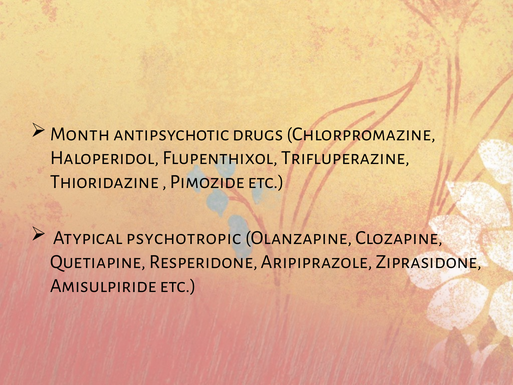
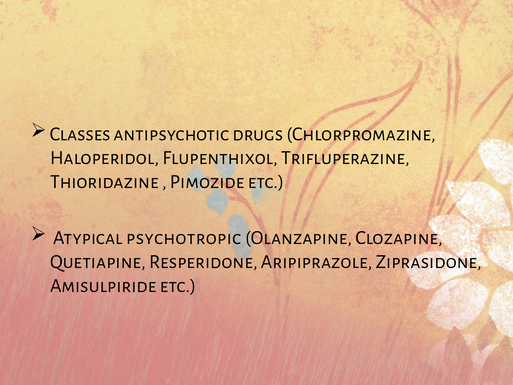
Month: Month -> Classes
